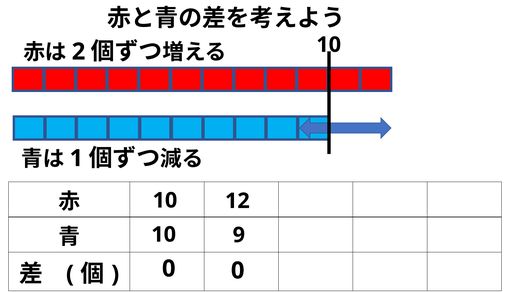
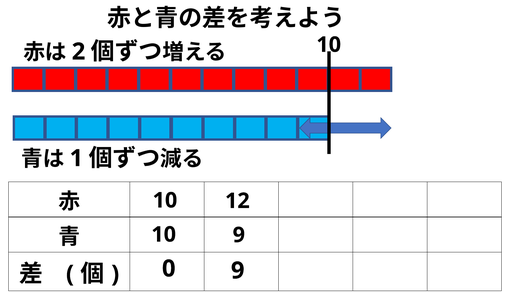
0 0: 0 -> 9
